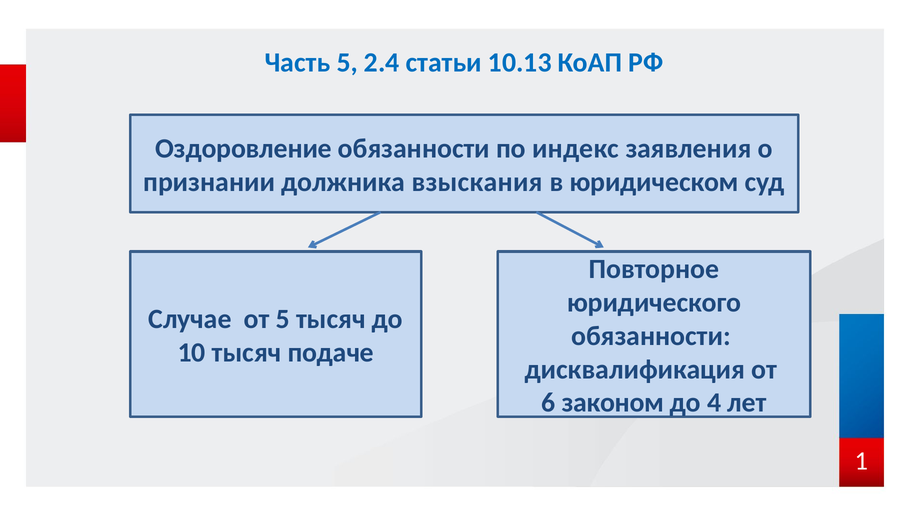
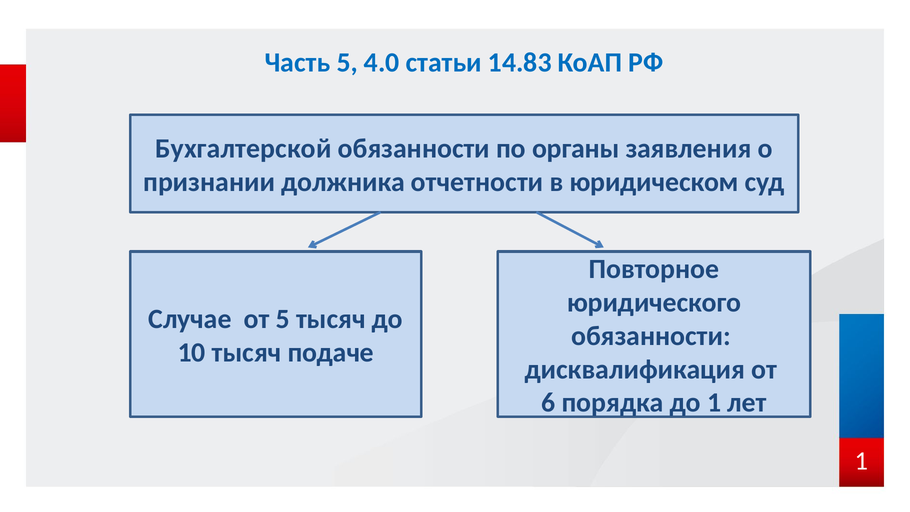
2.4: 2.4 -> 4.0
10.13: 10.13 -> 14.83
Оздоровление: Оздоровление -> Бухгалтерской
индекс: индекс -> органы
взыскания: взыскания -> отчетности
законом: законом -> порядка
до 4: 4 -> 1
